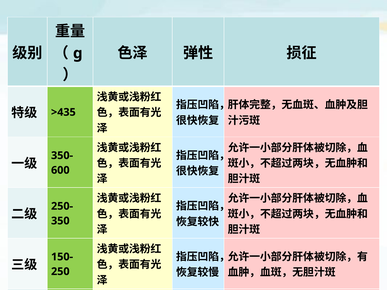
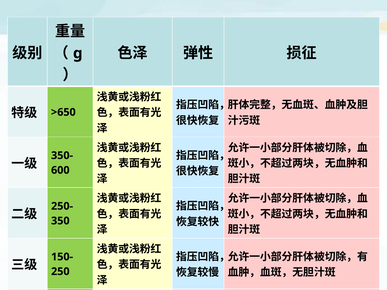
>435: >435 -> >650
